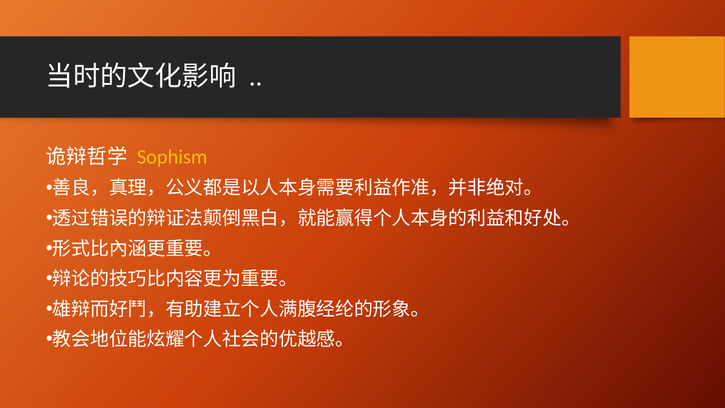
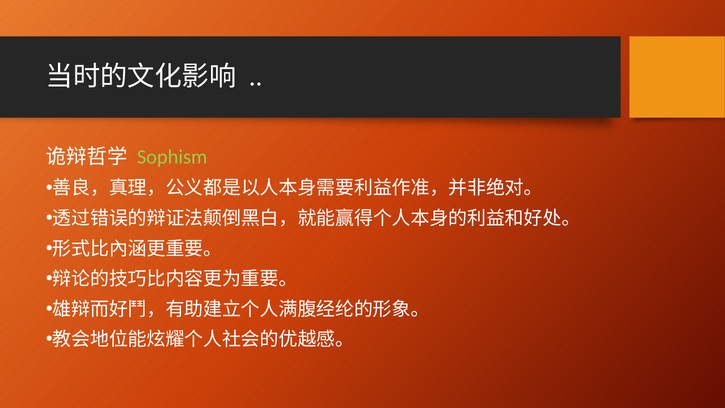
Sophism colour: yellow -> light green
